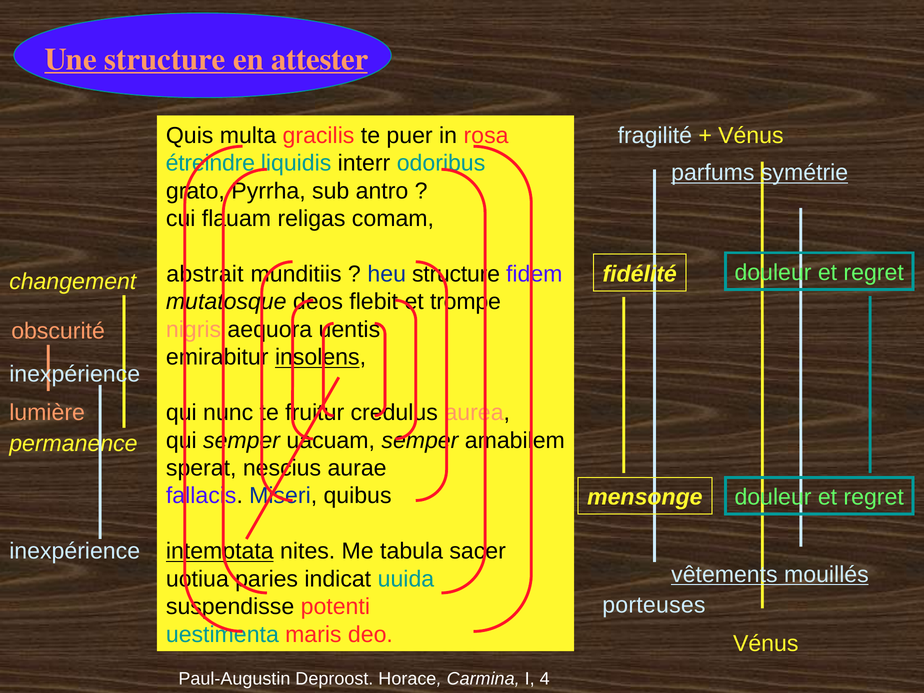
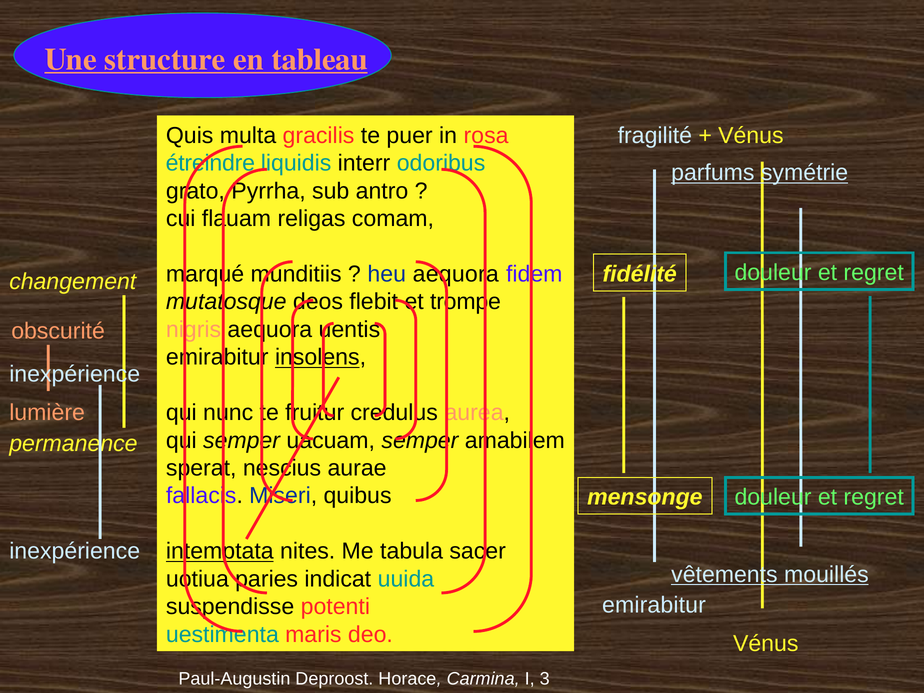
attester: attester -> tableau
abstrait: abstrait -> marqué
heu structure: structure -> aequora
porteuses at (654, 605): porteuses -> emirabitur
4: 4 -> 3
